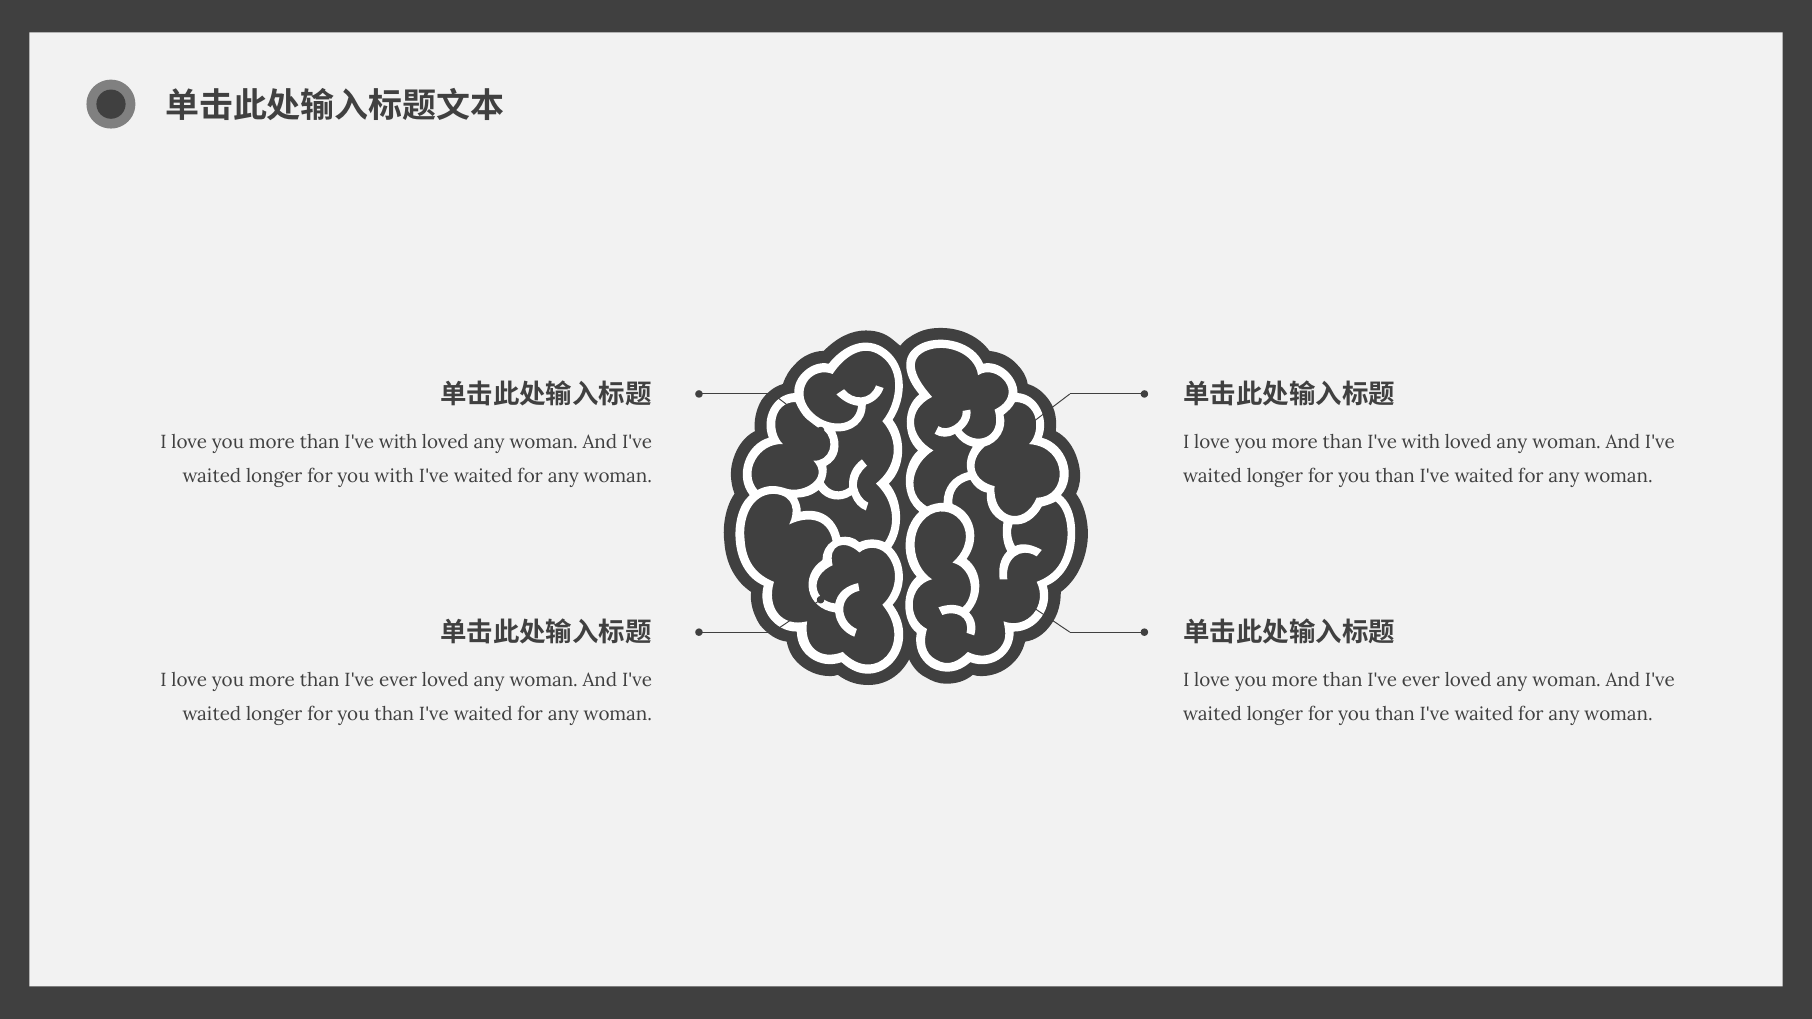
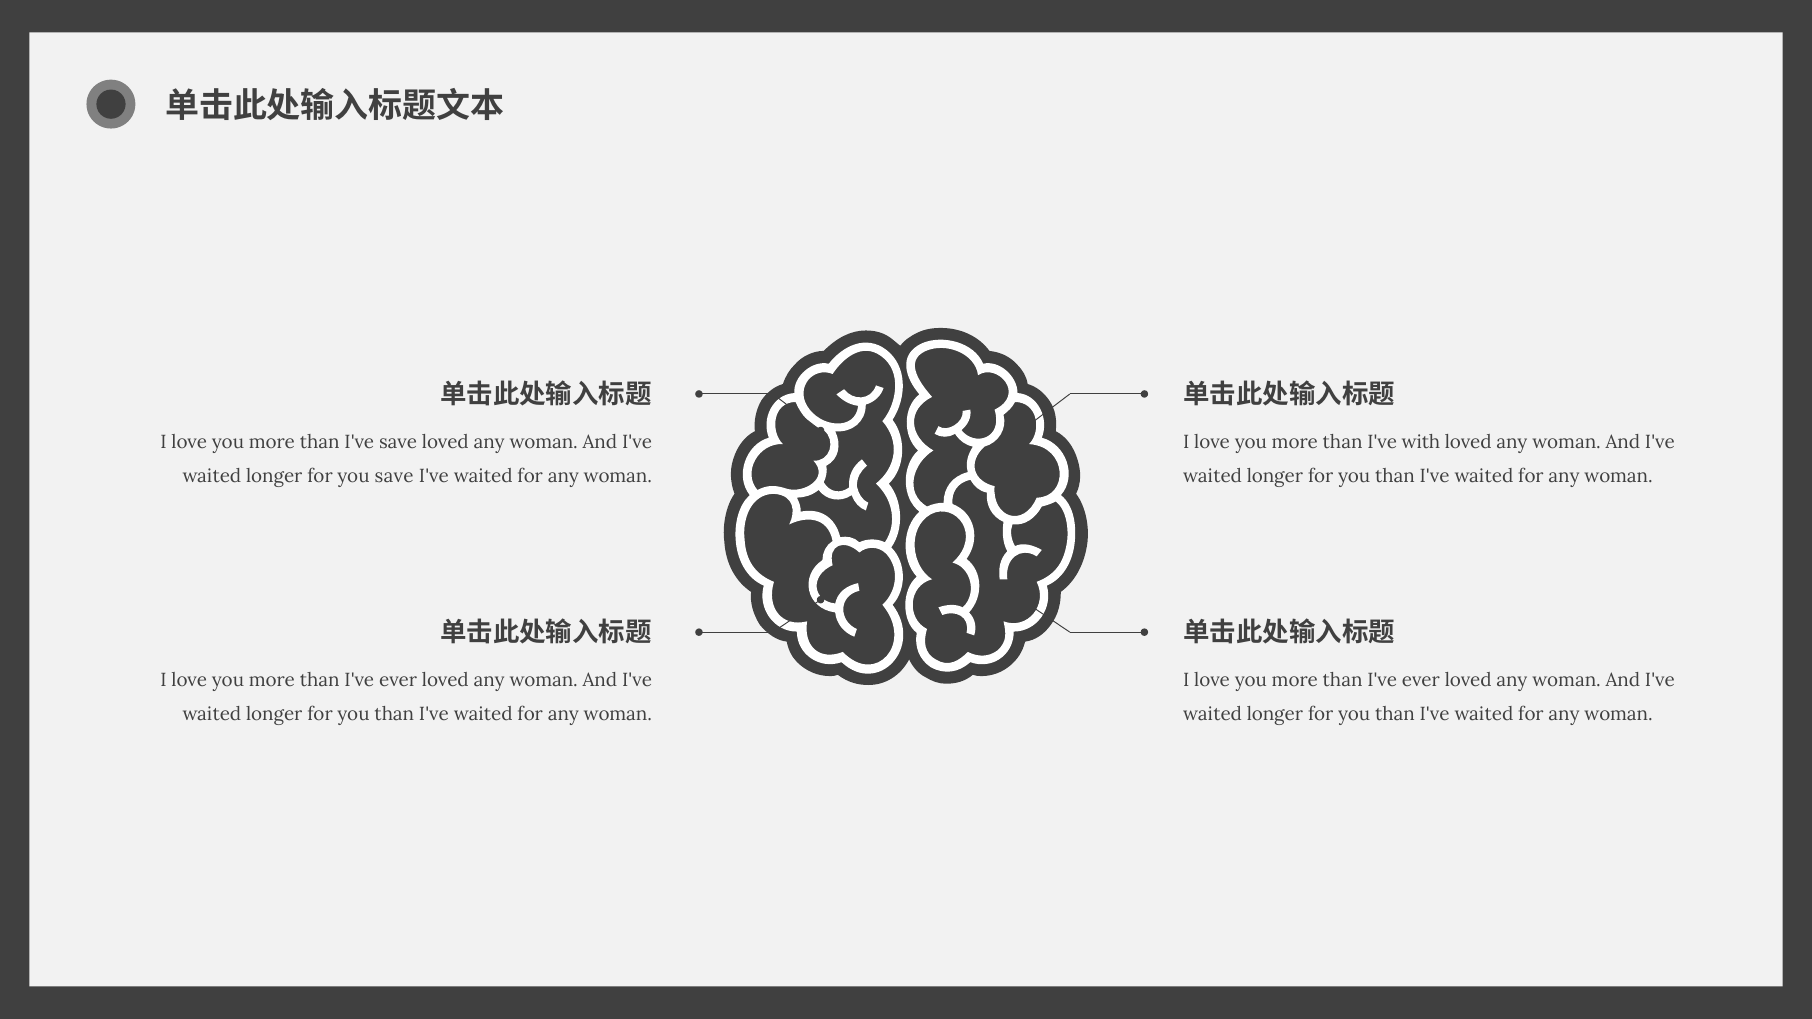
with at (398, 442): with -> save
you with: with -> save
